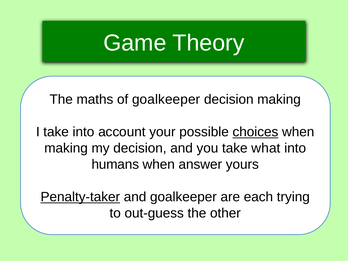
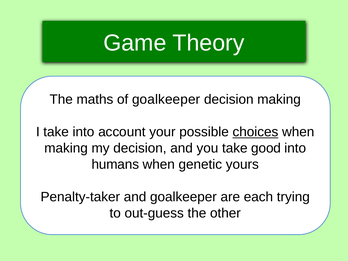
what: what -> good
answer: answer -> genetic
Penalty-taker underline: present -> none
